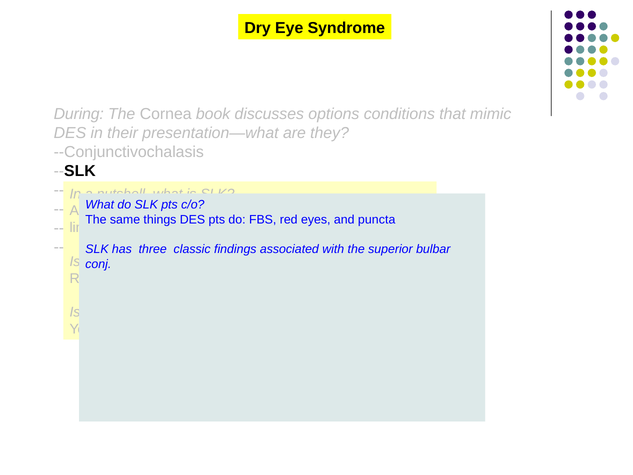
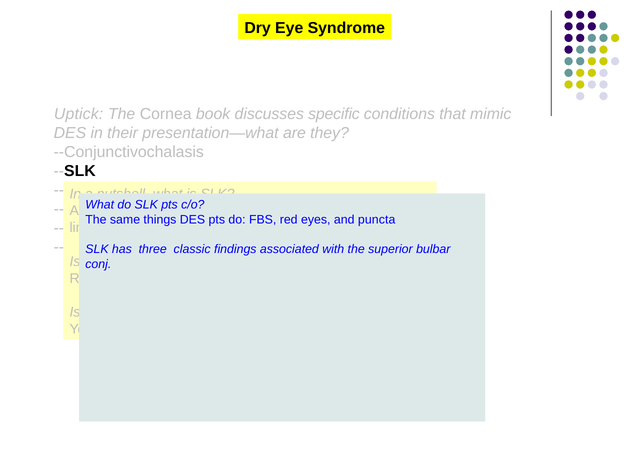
During: During -> Uptick
options: options -> specific
